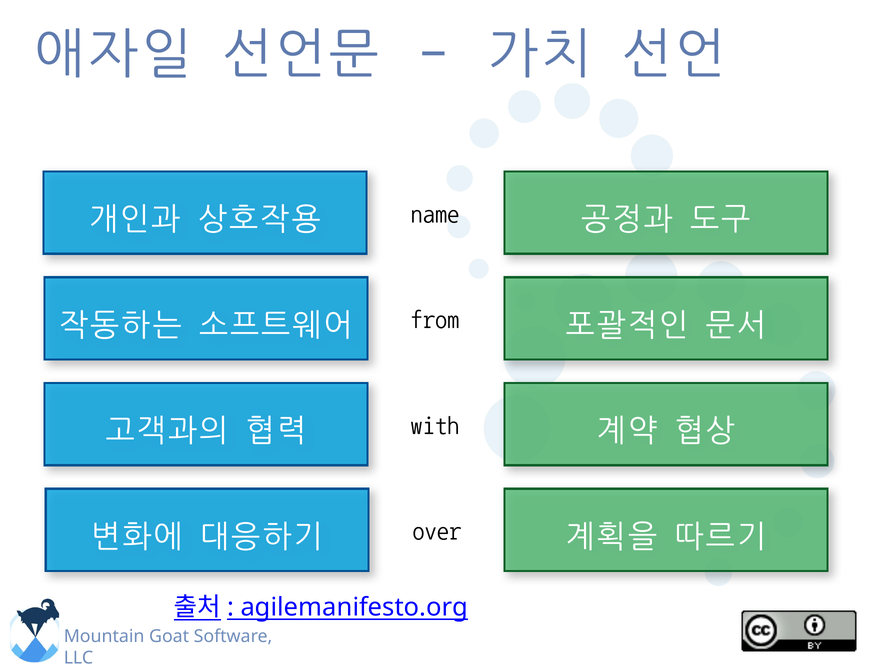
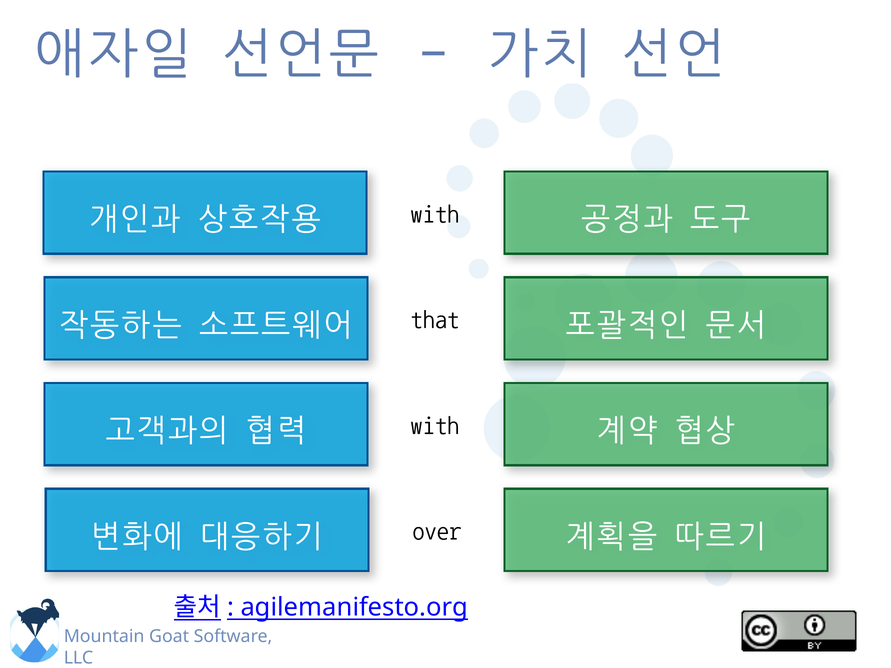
name at (435, 214): name -> with
from: from -> that
